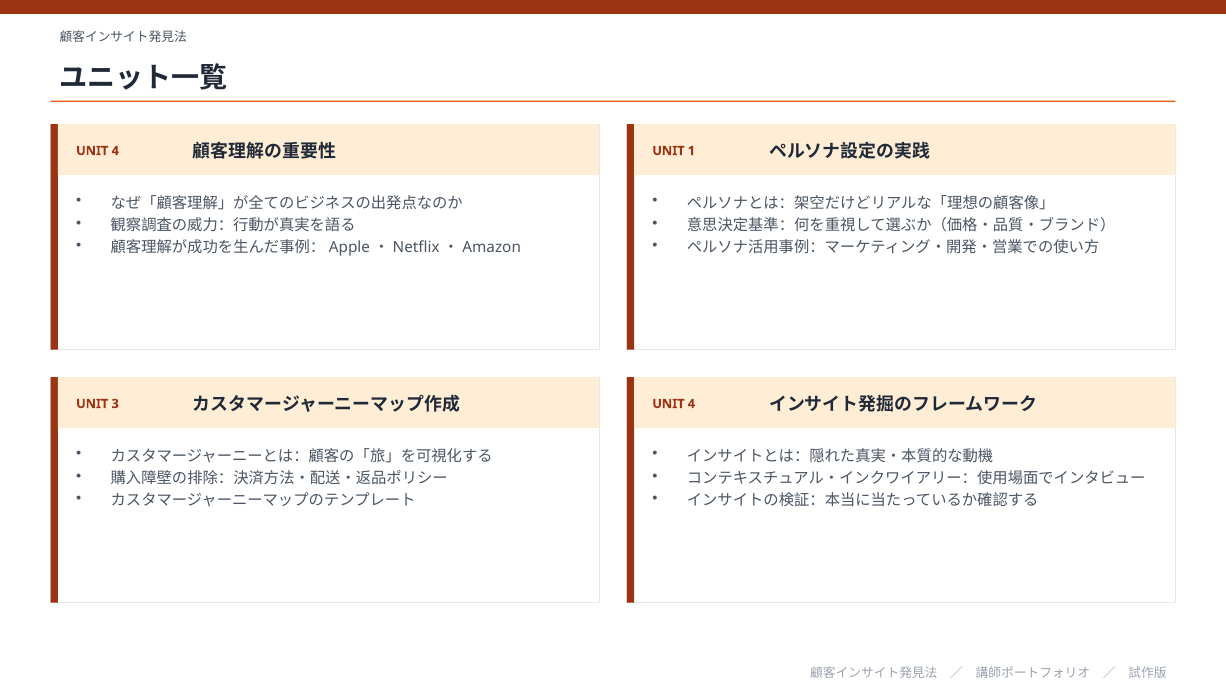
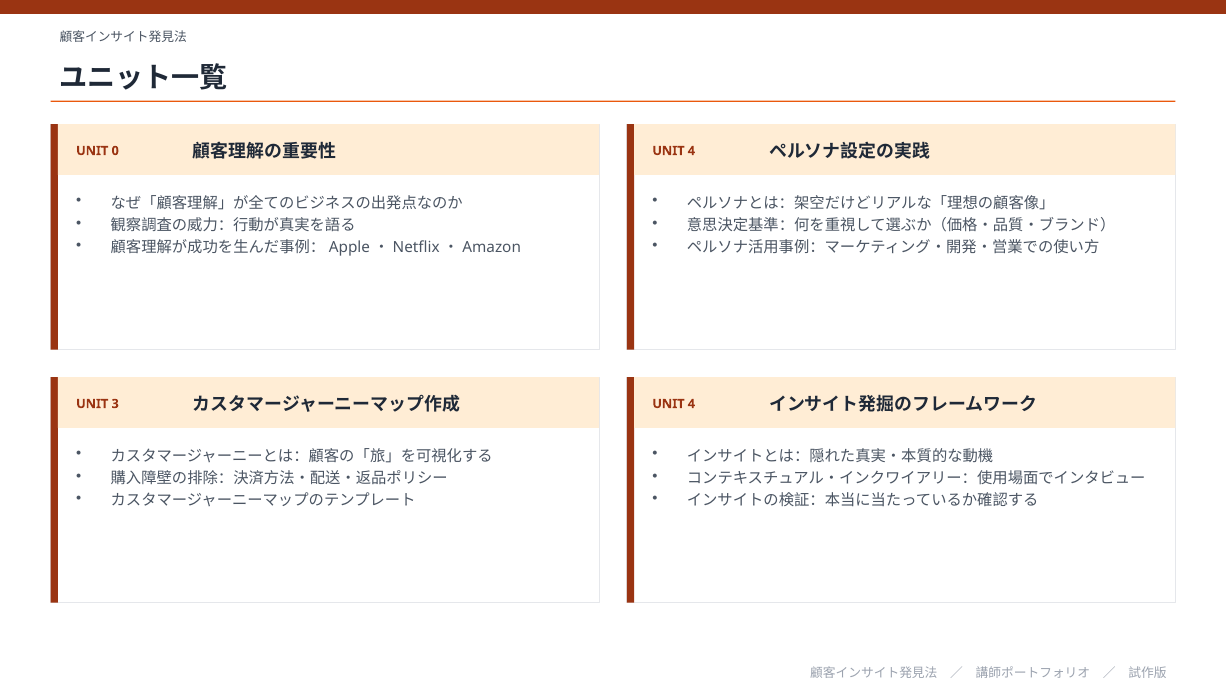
4 at (115, 151): 4 -> 0
1 at (691, 151): 1 -> 4
